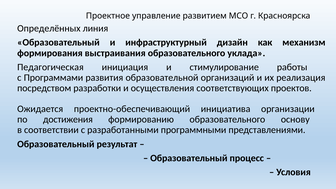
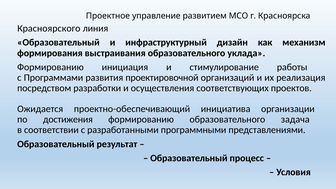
Определённых: Определённых -> Красноярского
Педагогическая at (50, 67): Педагогическая -> Формированию
образовательной: образовательной -> проектировочной
основу: основу -> задача
